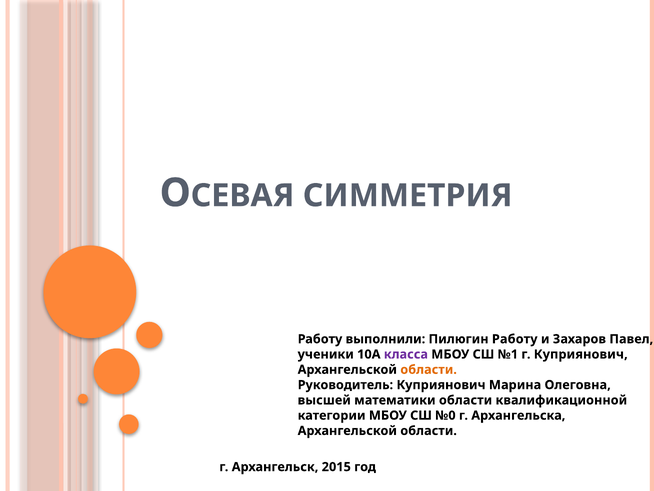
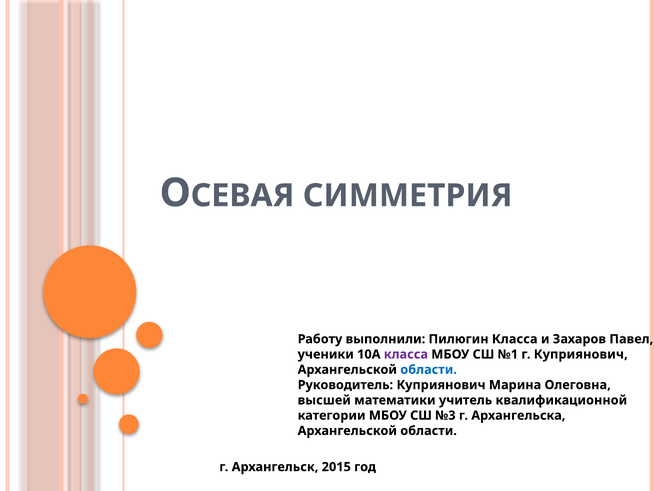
Пилюгин Работу: Работу -> Класса
области at (429, 369) colour: orange -> blue
математики области: области -> учитель
№0: №0 -> №3
